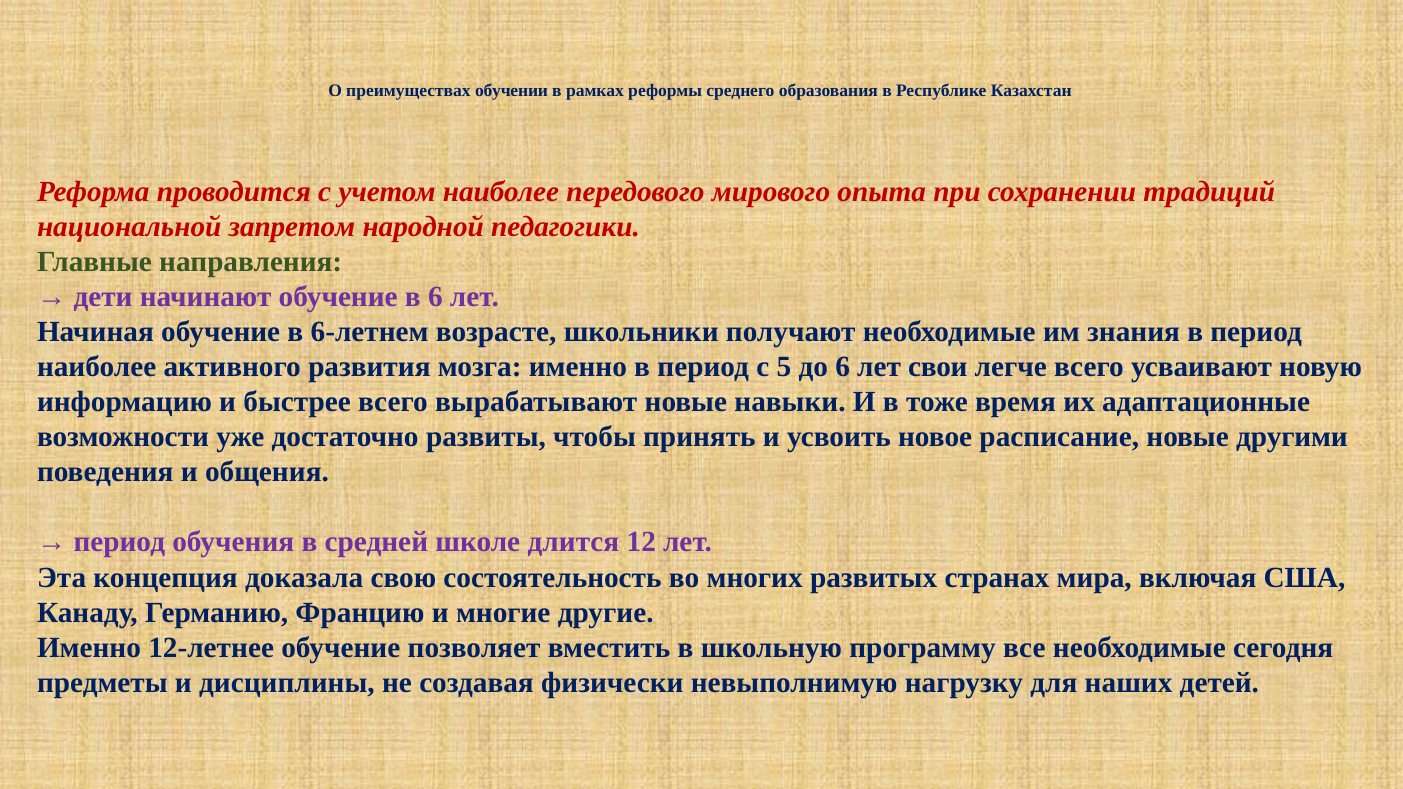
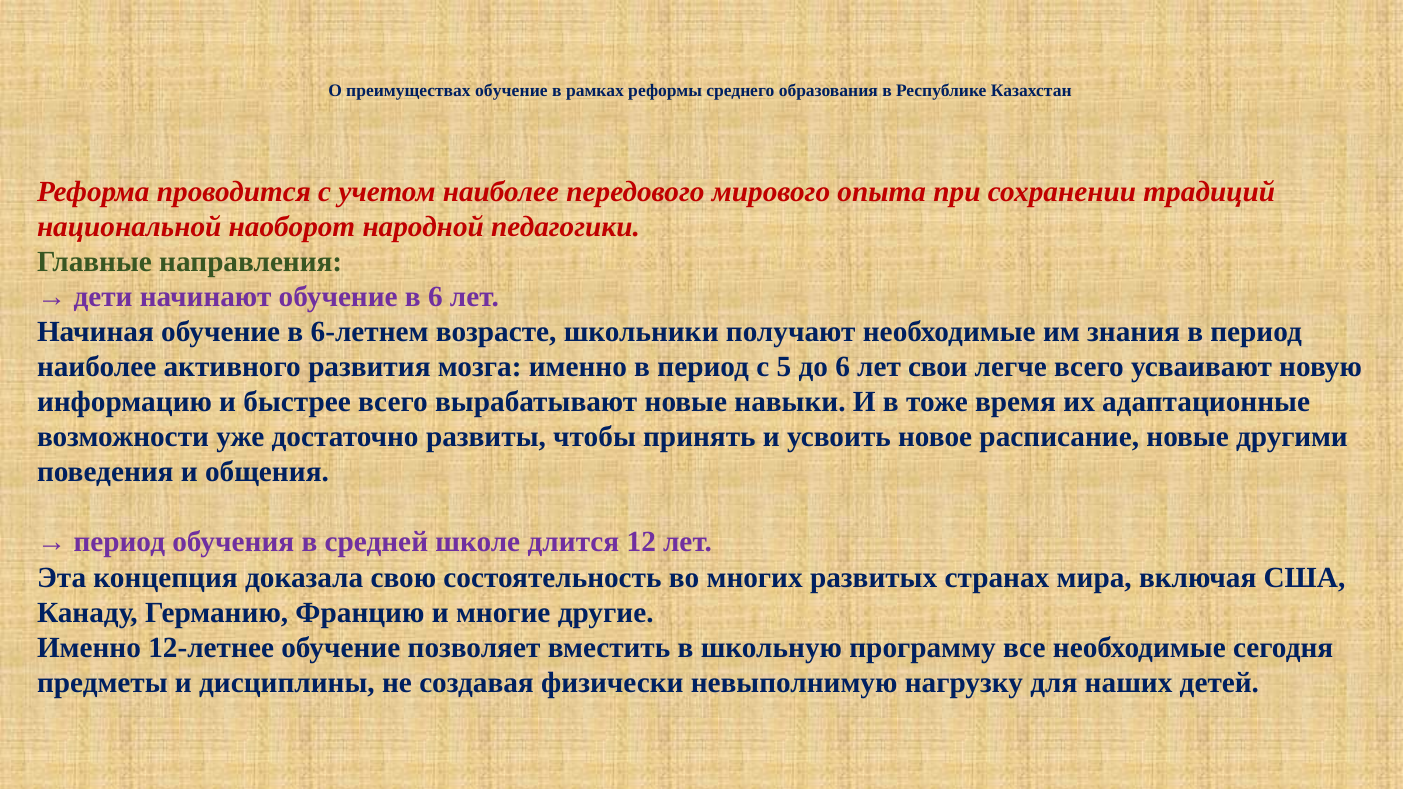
преимуществах обучении: обучении -> обучение
запретом: запретом -> наоборот
